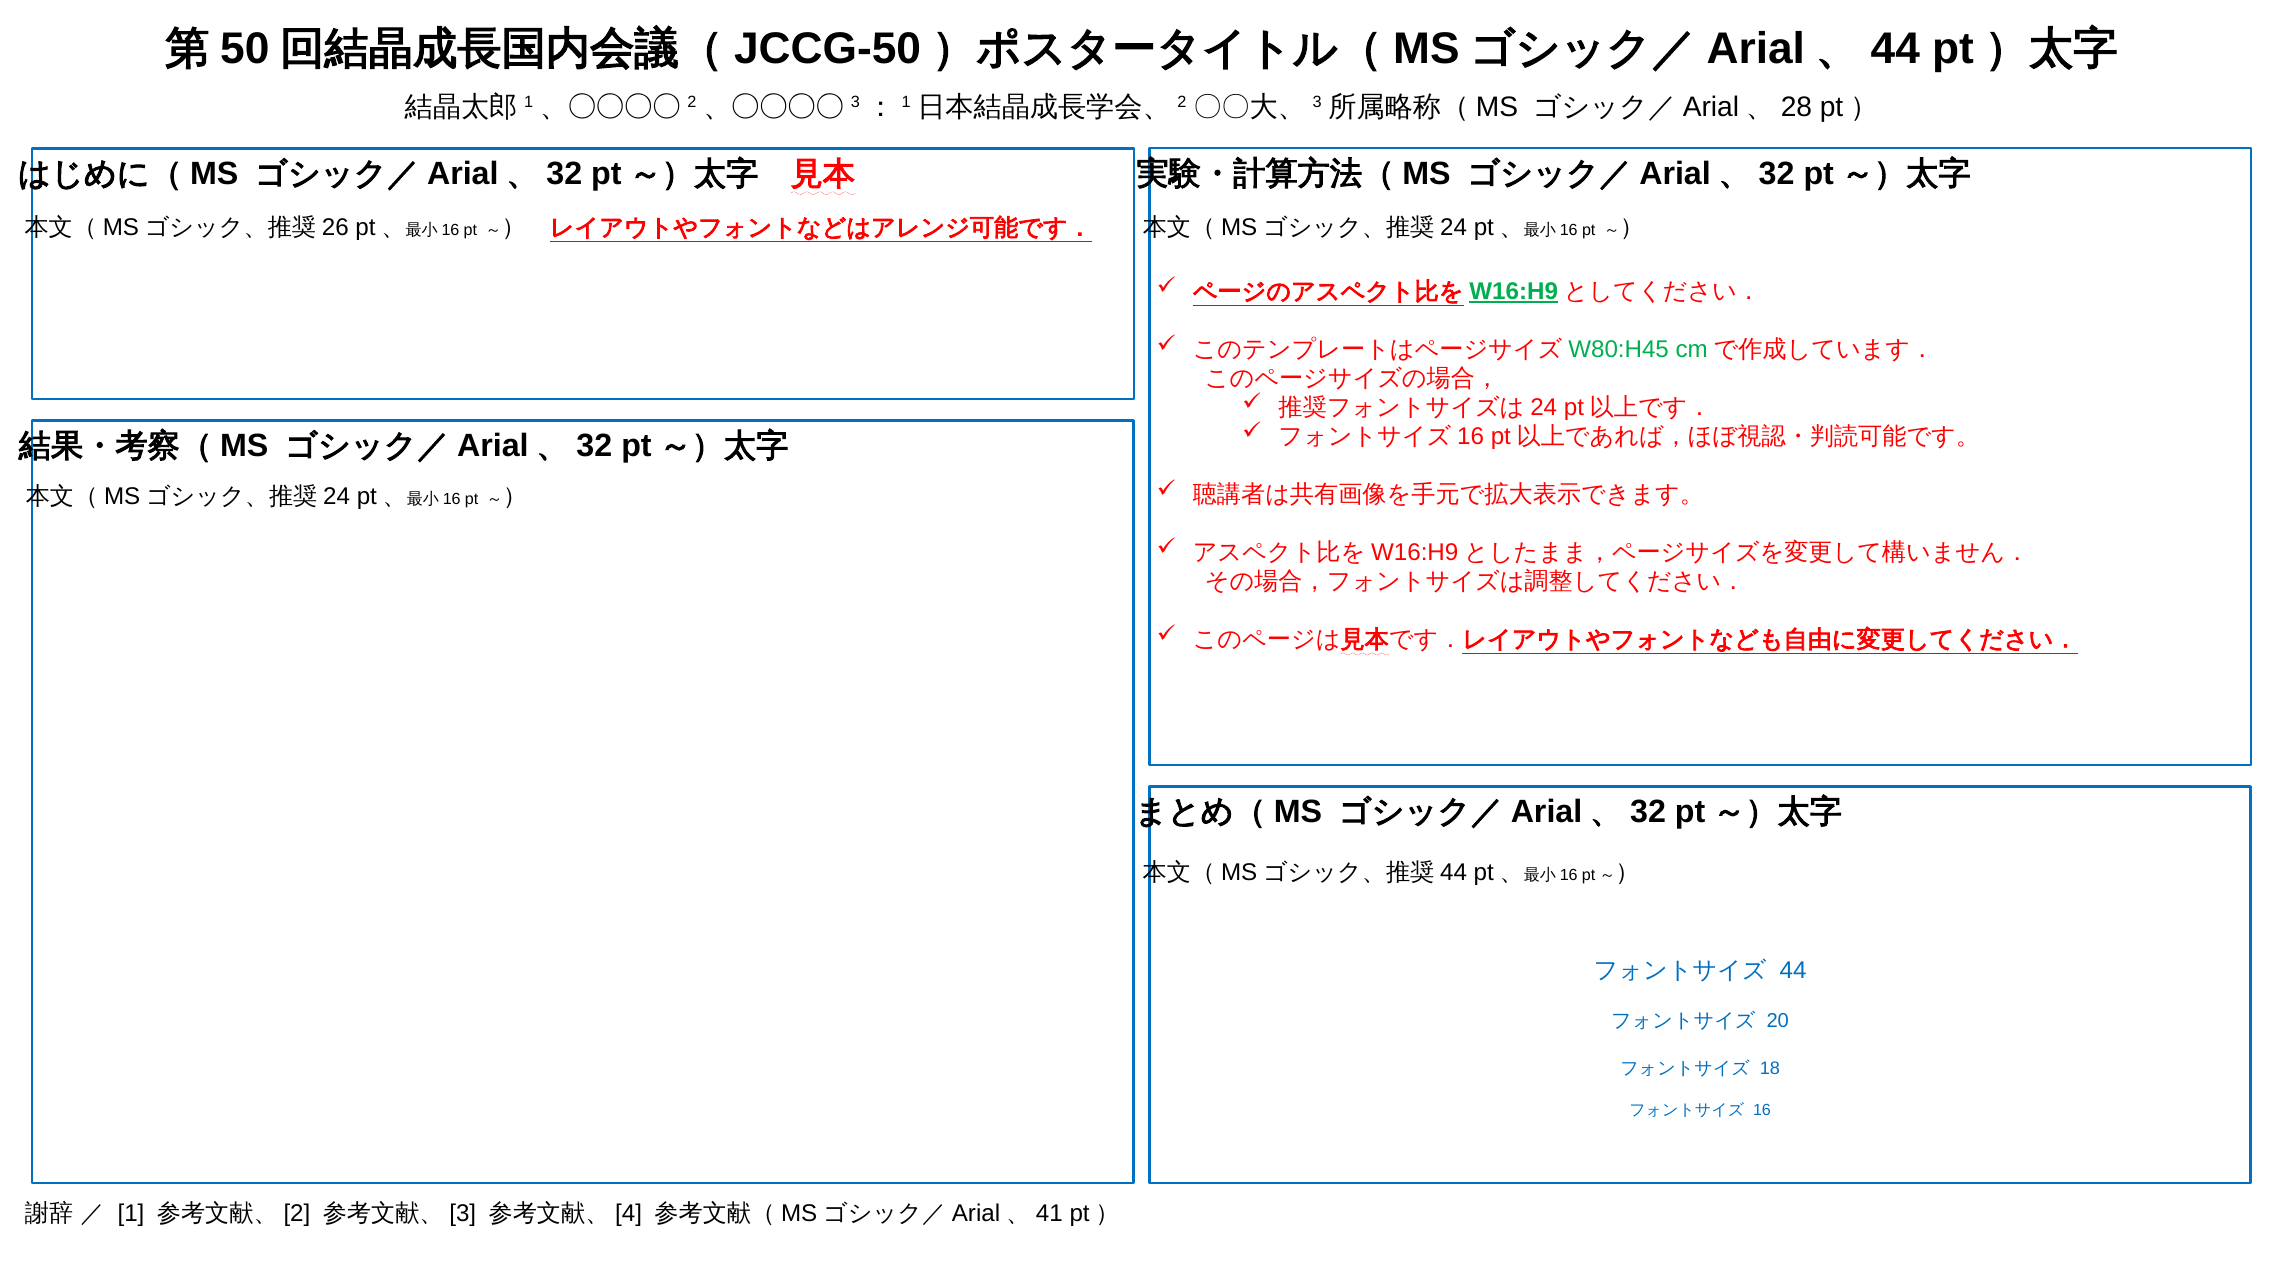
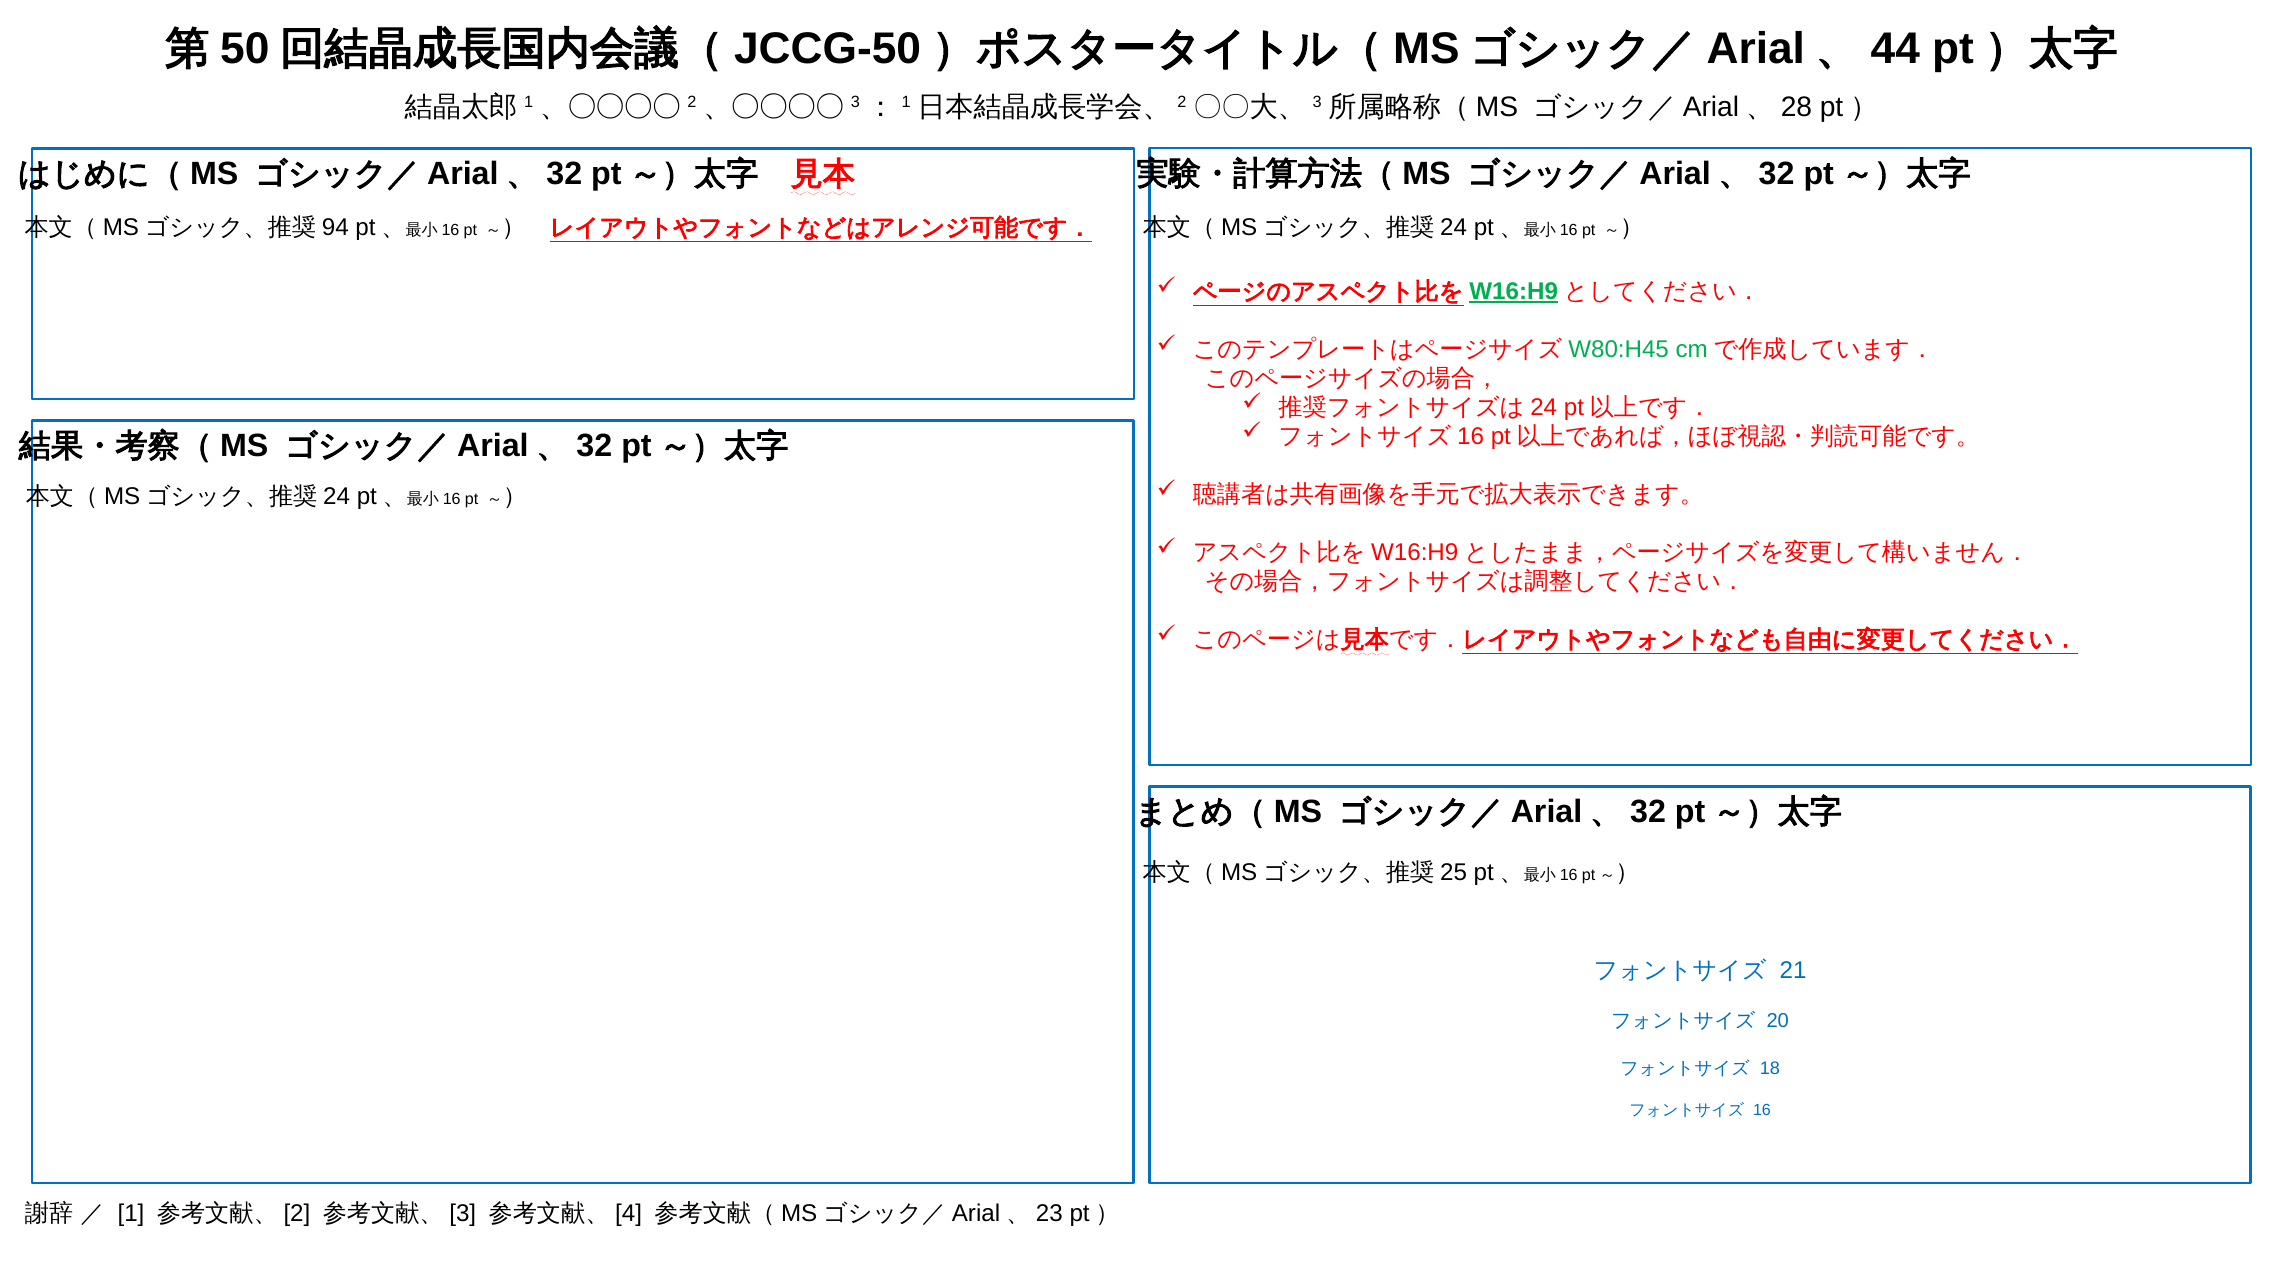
26: 26 -> 94
44 at (1454, 873): 44 -> 25
44 at (1793, 971): 44 -> 21
41: 41 -> 23
